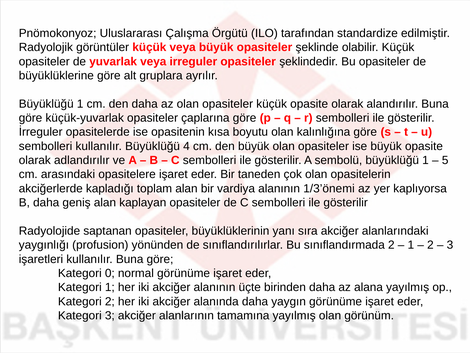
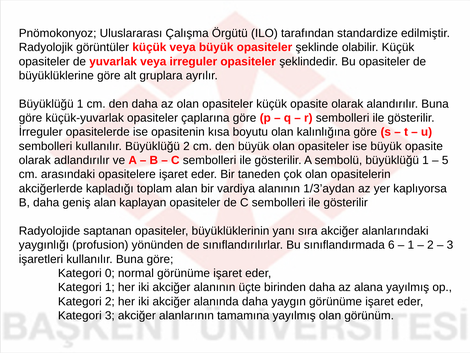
Büyüklüğü 4: 4 -> 2
1/3’önemi: 1/3’önemi -> 1/3’aydan
sınıflandırmada 2: 2 -> 6
